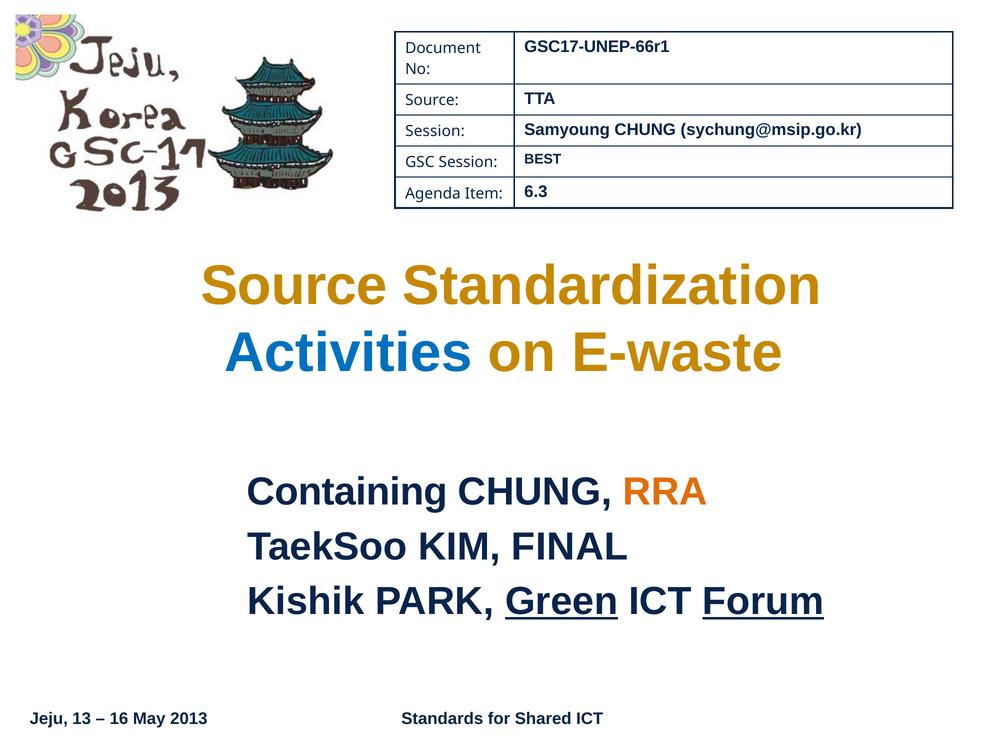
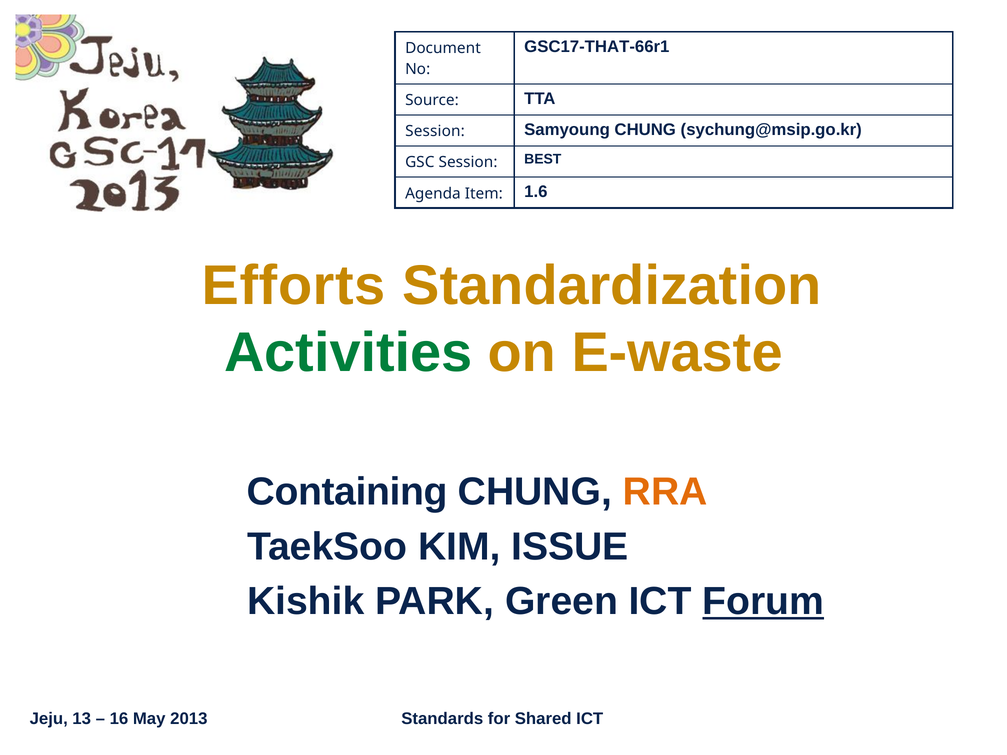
GSC17-UNEP-66r1: GSC17-UNEP-66r1 -> GSC17-THAT-66r1
6.3: 6.3 -> 1.6
Source at (294, 286): Source -> Efforts
Activities colour: blue -> green
FINAL: FINAL -> ISSUE
Green underline: present -> none
